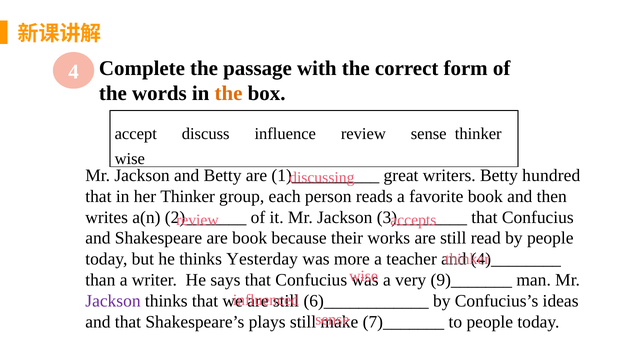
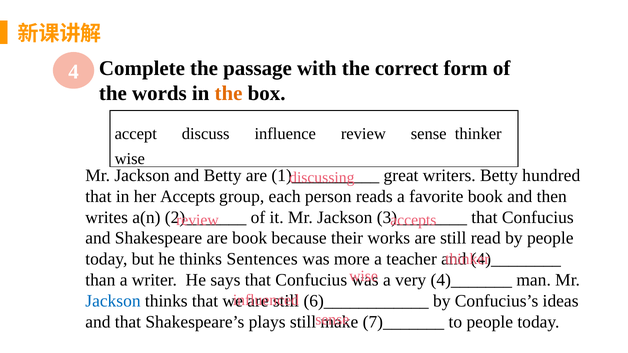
her Thinker: Thinker -> Accepts
Yesterday: Yesterday -> Sentences
9)_______: 9)_______ -> 4)_______
Jackson at (113, 301) colour: purple -> blue
